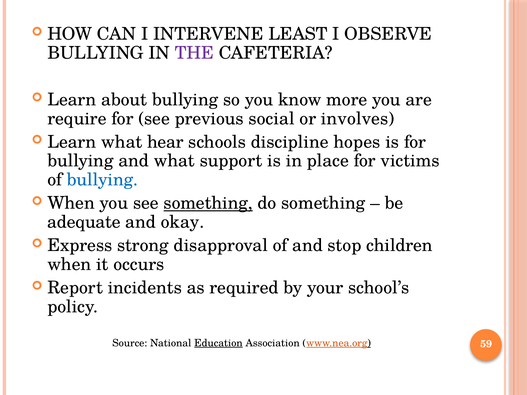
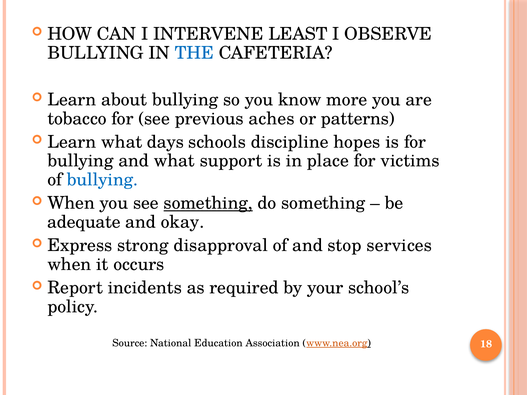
THE colour: purple -> blue
require: require -> tobacco
social: social -> aches
involves: involves -> patterns
hear: hear -> days
children: children -> services
Education underline: present -> none
59: 59 -> 18
